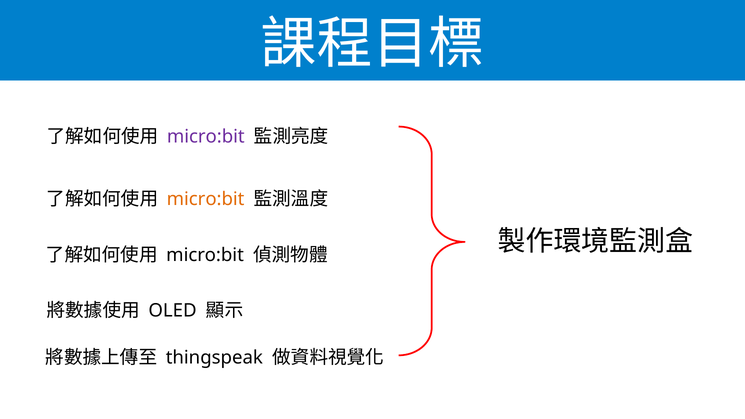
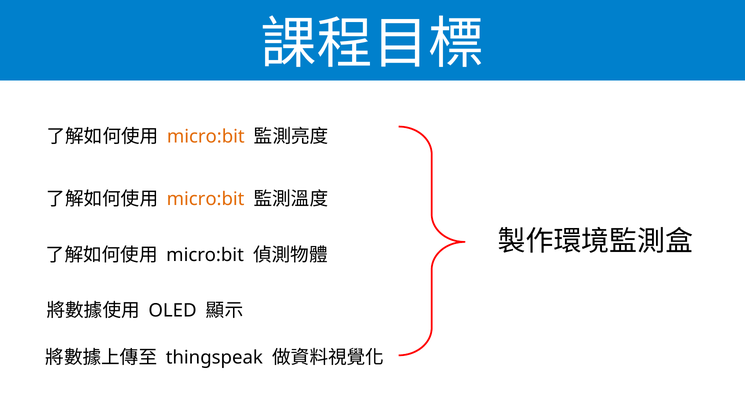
micro:bit at (206, 137) colour: purple -> orange
